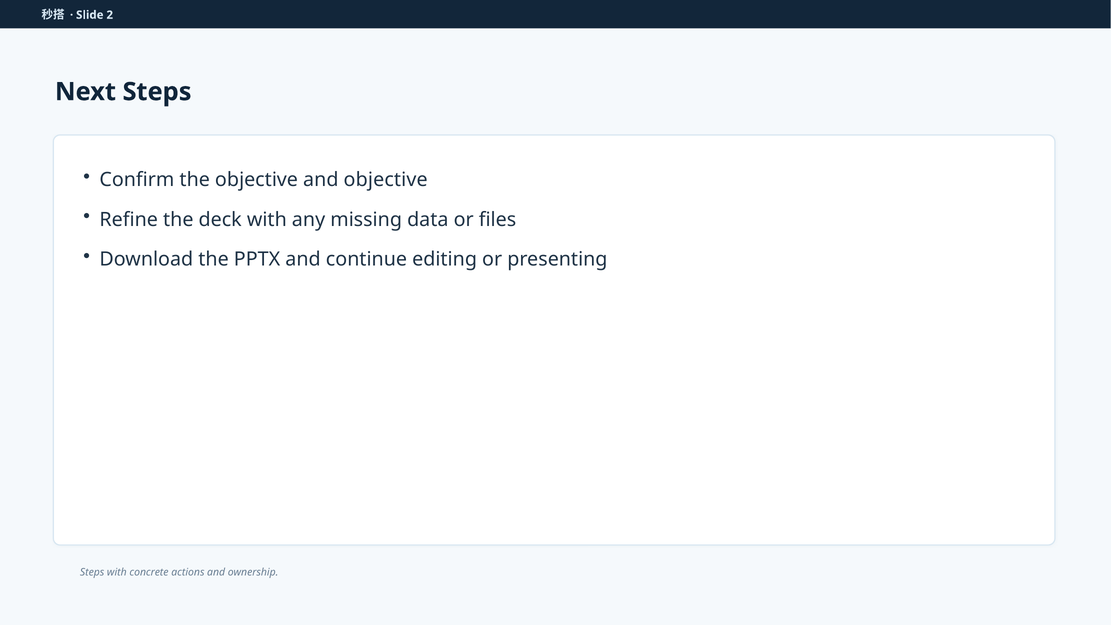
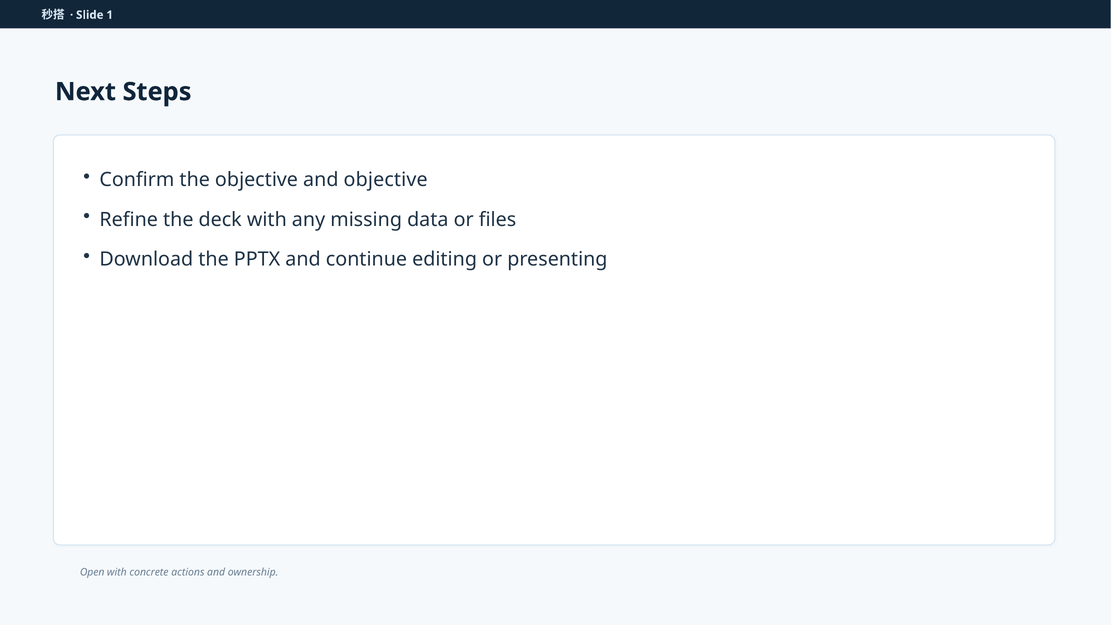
2: 2 -> 1
Steps at (92, 572): Steps -> Open
